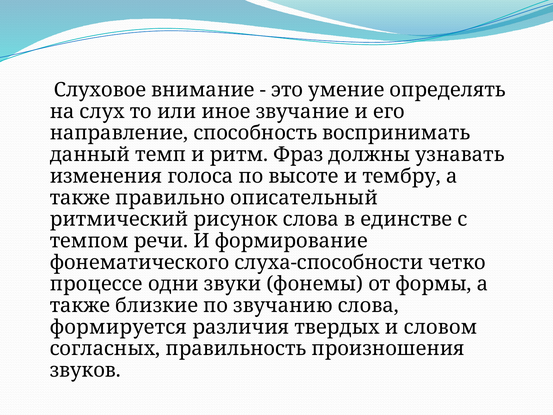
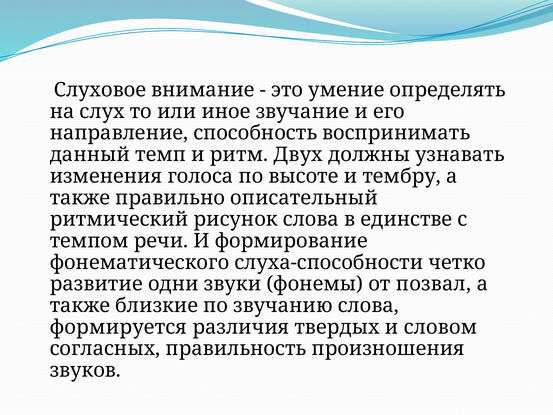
Фраз: Фраз -> Двух
процессе: процессе -> развитие
формы: формы -> позвал
